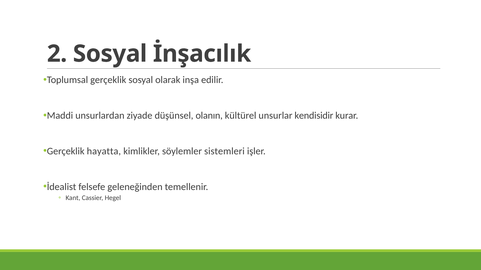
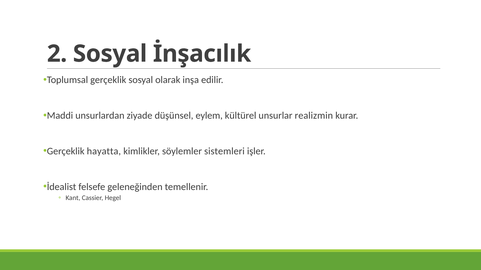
olanın: olanın -> eylem
kendisidir: kendisidir -> realizmin
